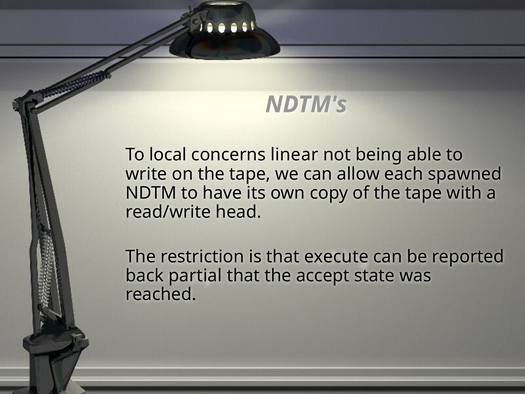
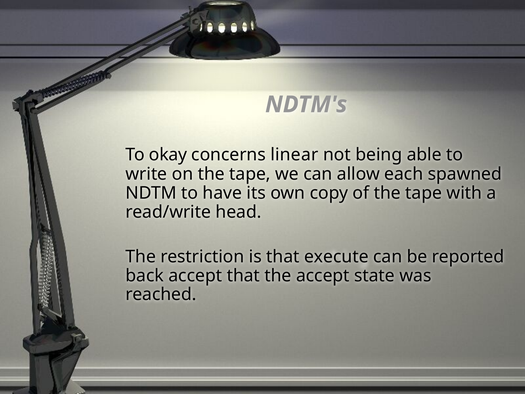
local: local -> okay
back partial: partial -> accept
